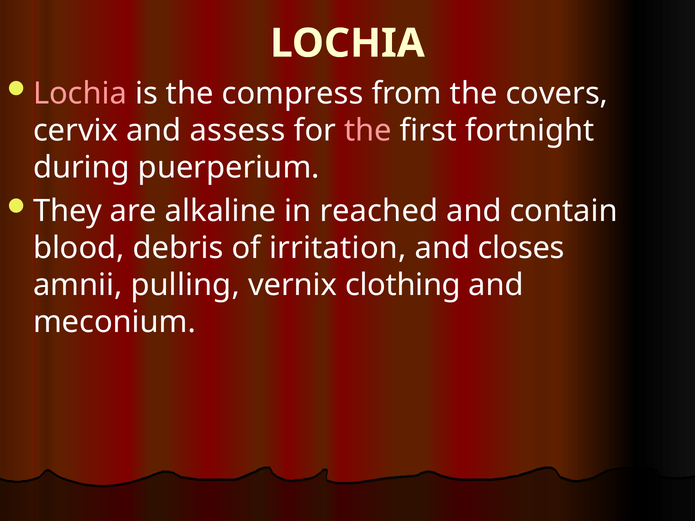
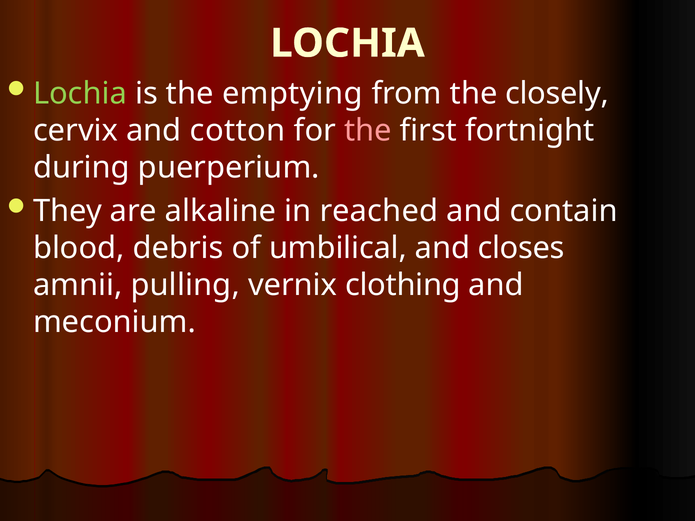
Lochia at (80, 94) colour: pink -> light green
compress: compress -> emptying
covers: covers -> closely
assess: assess -> cotton
irritation: irritation -> umbilical
